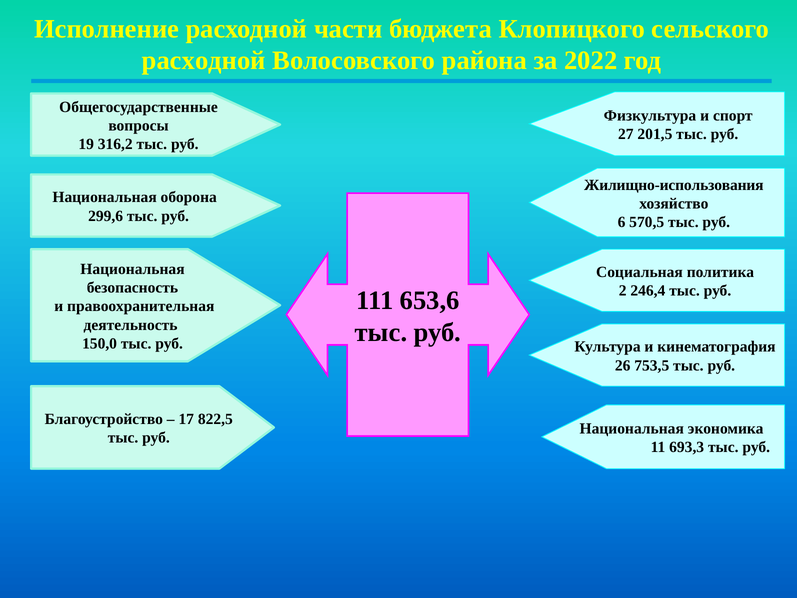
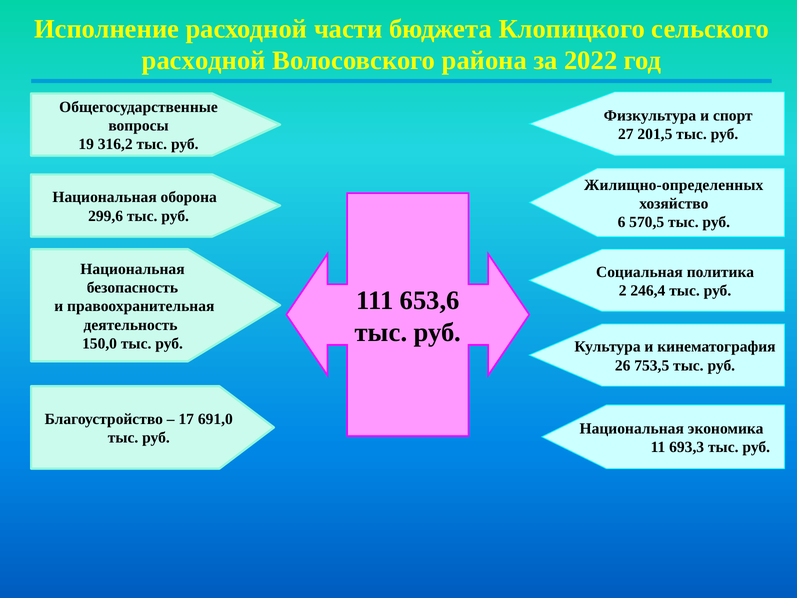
Жилищно-использования: Жилищно-использования -> Жилищно-определенных
822,5: 822,5 -> 691,0
